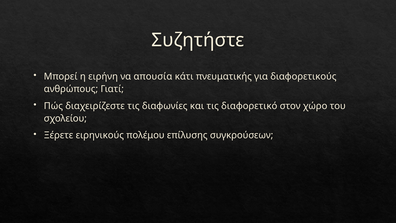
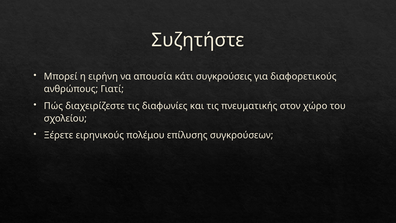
πνευματικής: πνευματικής -> συγκρούσεις
διαφορετικό: διαφορετικό -> πνευματικής
